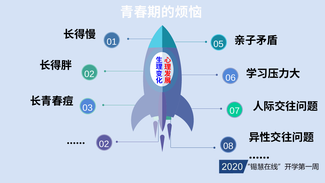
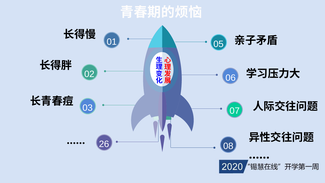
02 at (104, 144): 02 -> 26
